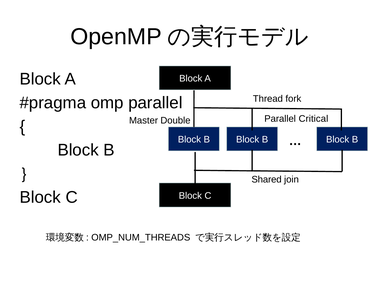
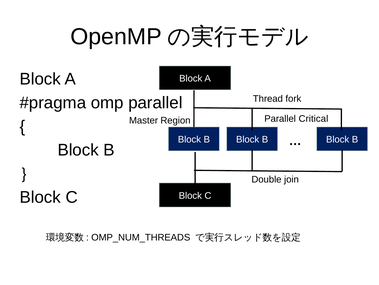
Double: Double -> Region
Shared: Shared -> Double
